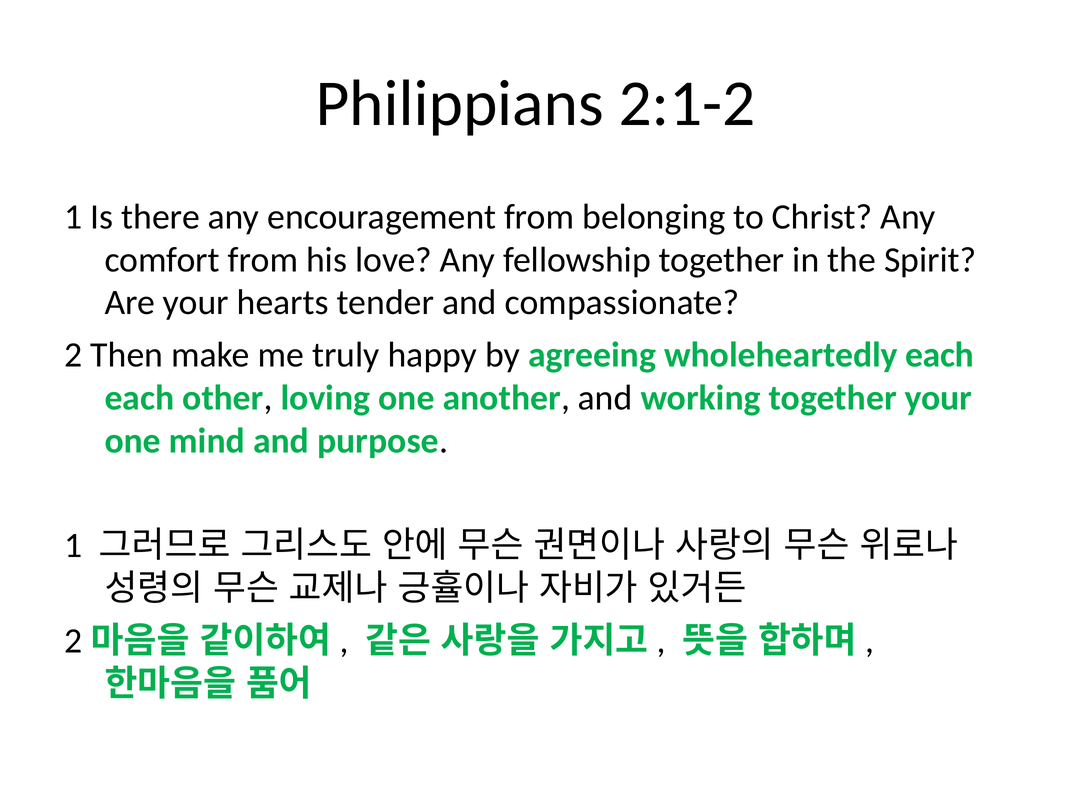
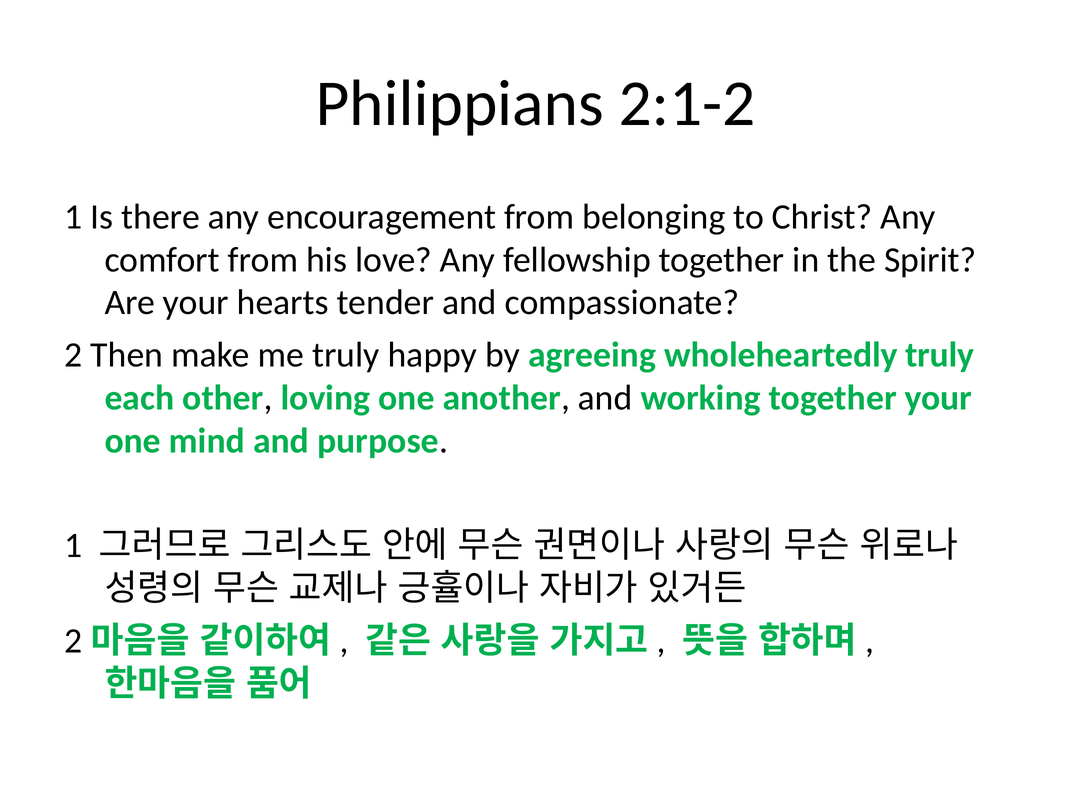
wholeheartedly each: each -> truly
